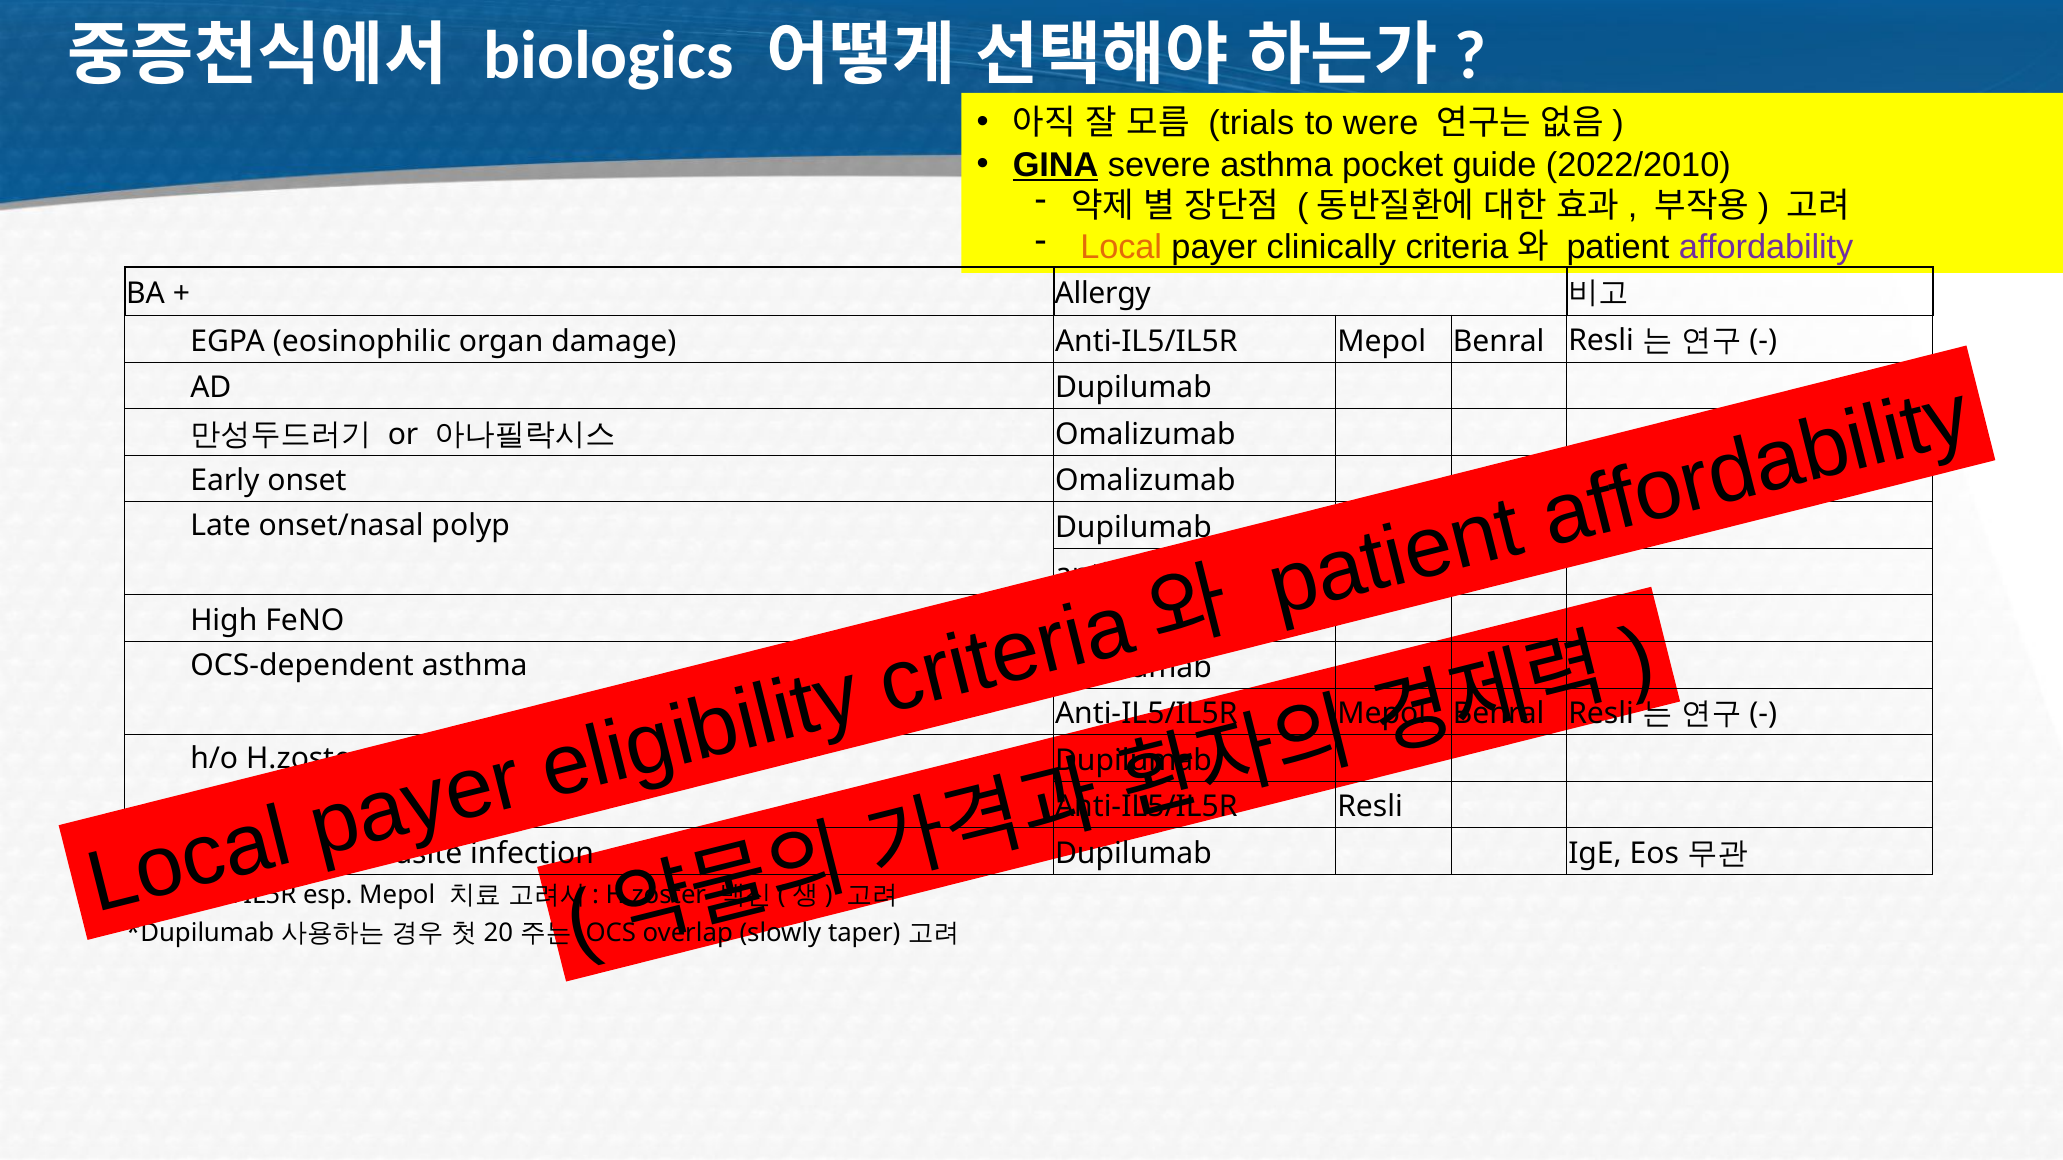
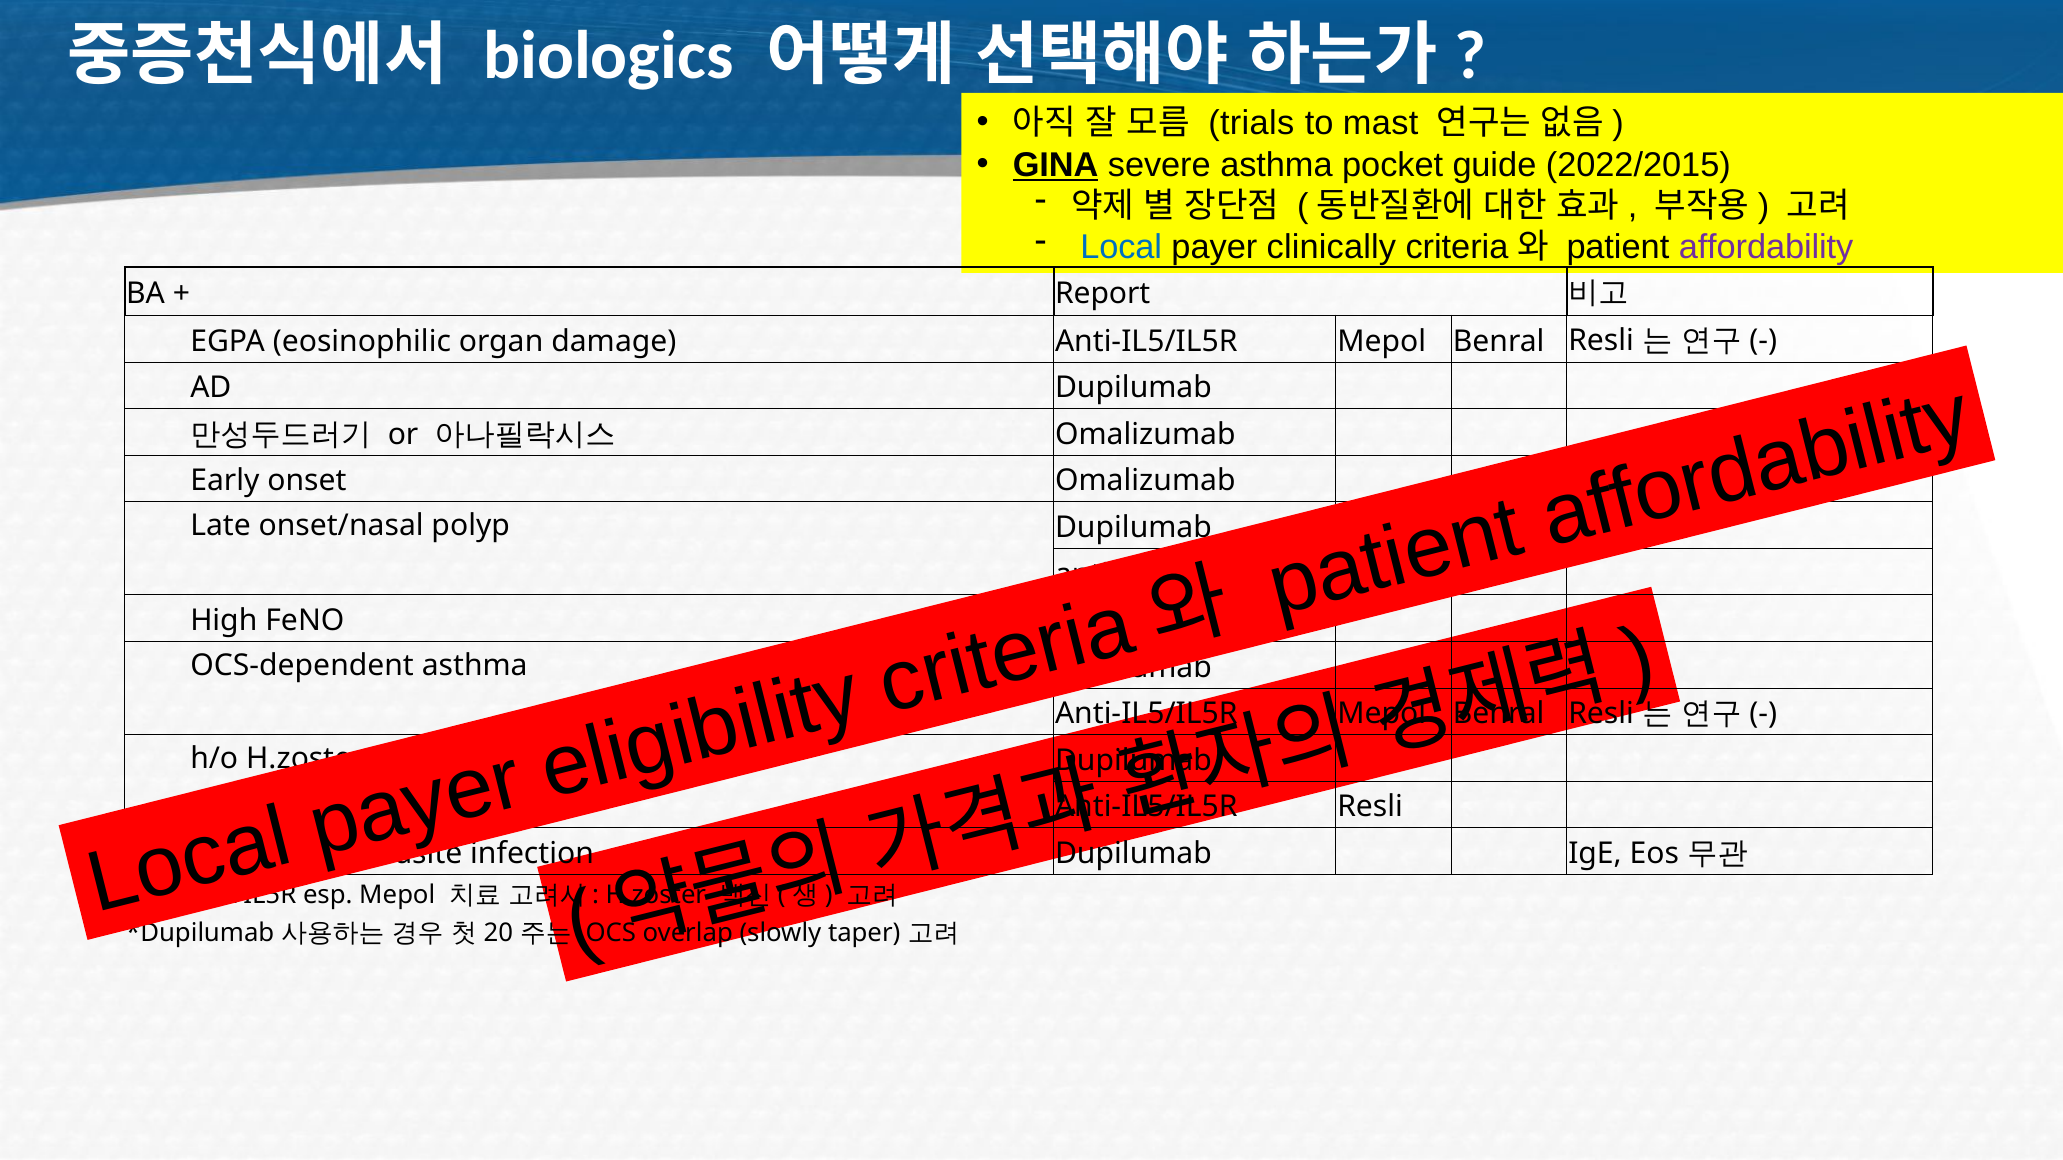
were: were -> mast
2022/2010: 2022/2010 -> 2022/2015
Local colour: orange -> blue
Allergy: Allergy -> Report
